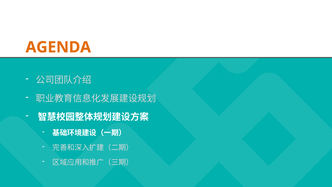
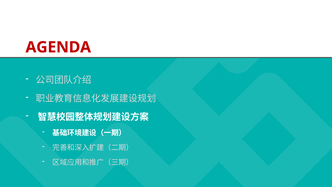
AGENDA colour: orange -> red
